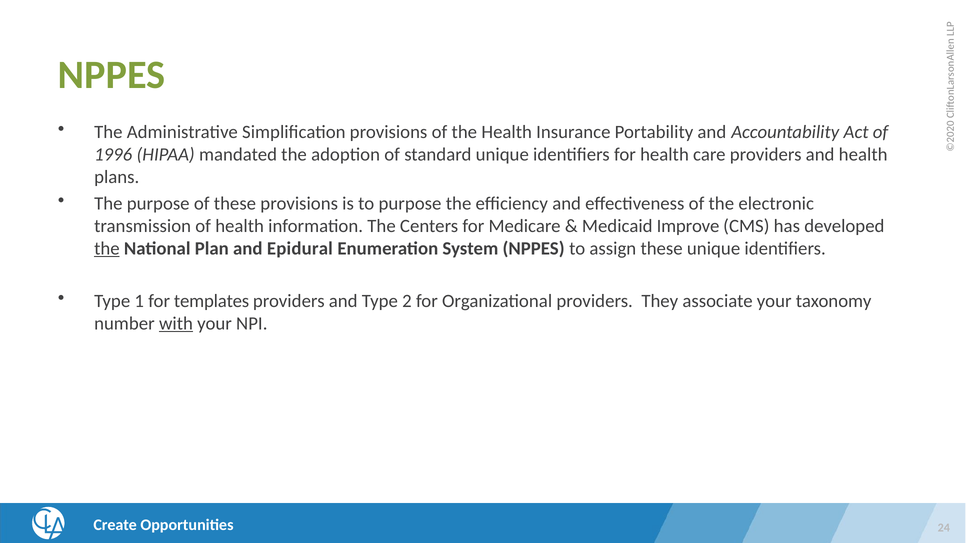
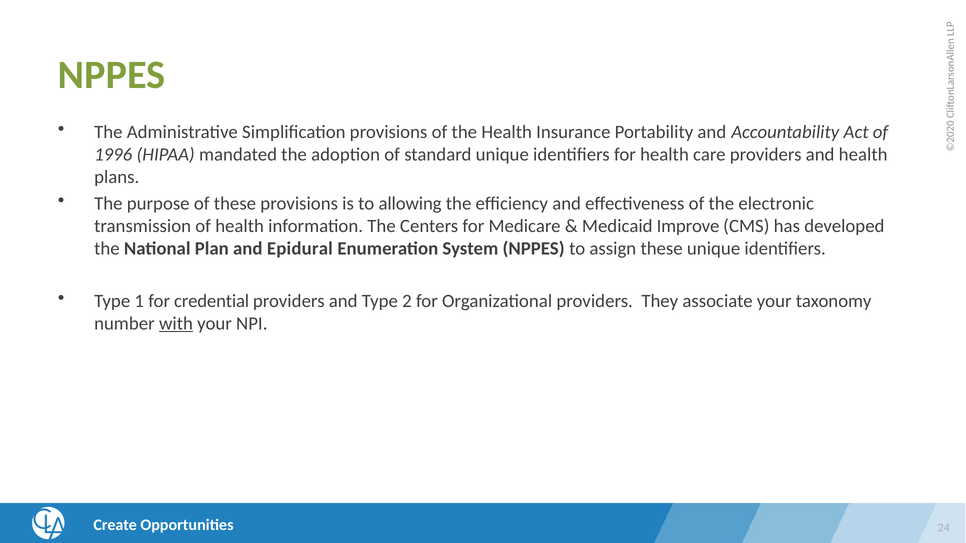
to purpose: purpose -> allowing
the at (107, 249) underline: present -> none
templates: templates -> credential
